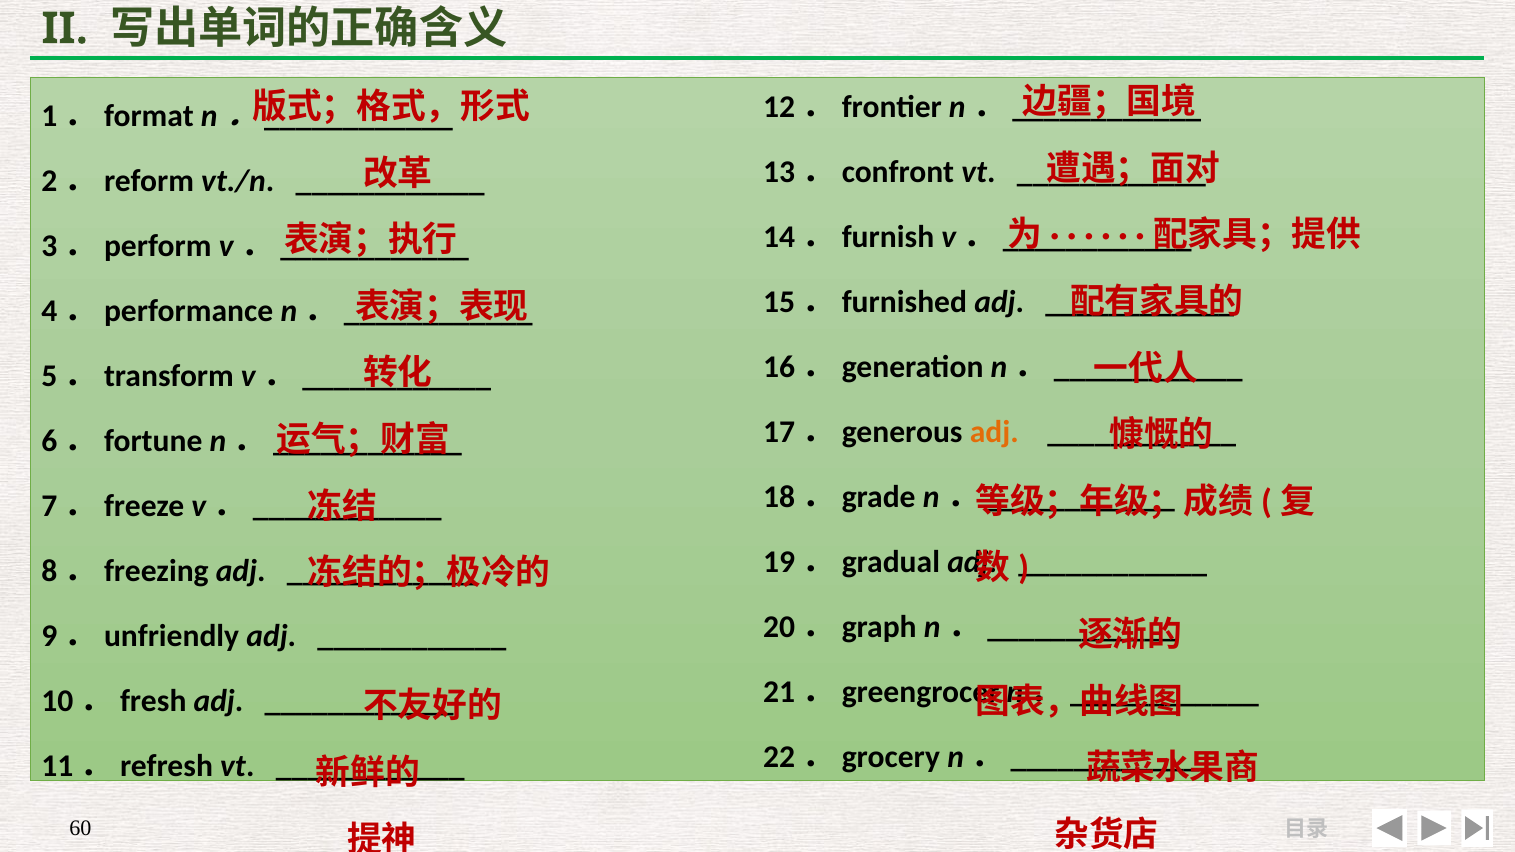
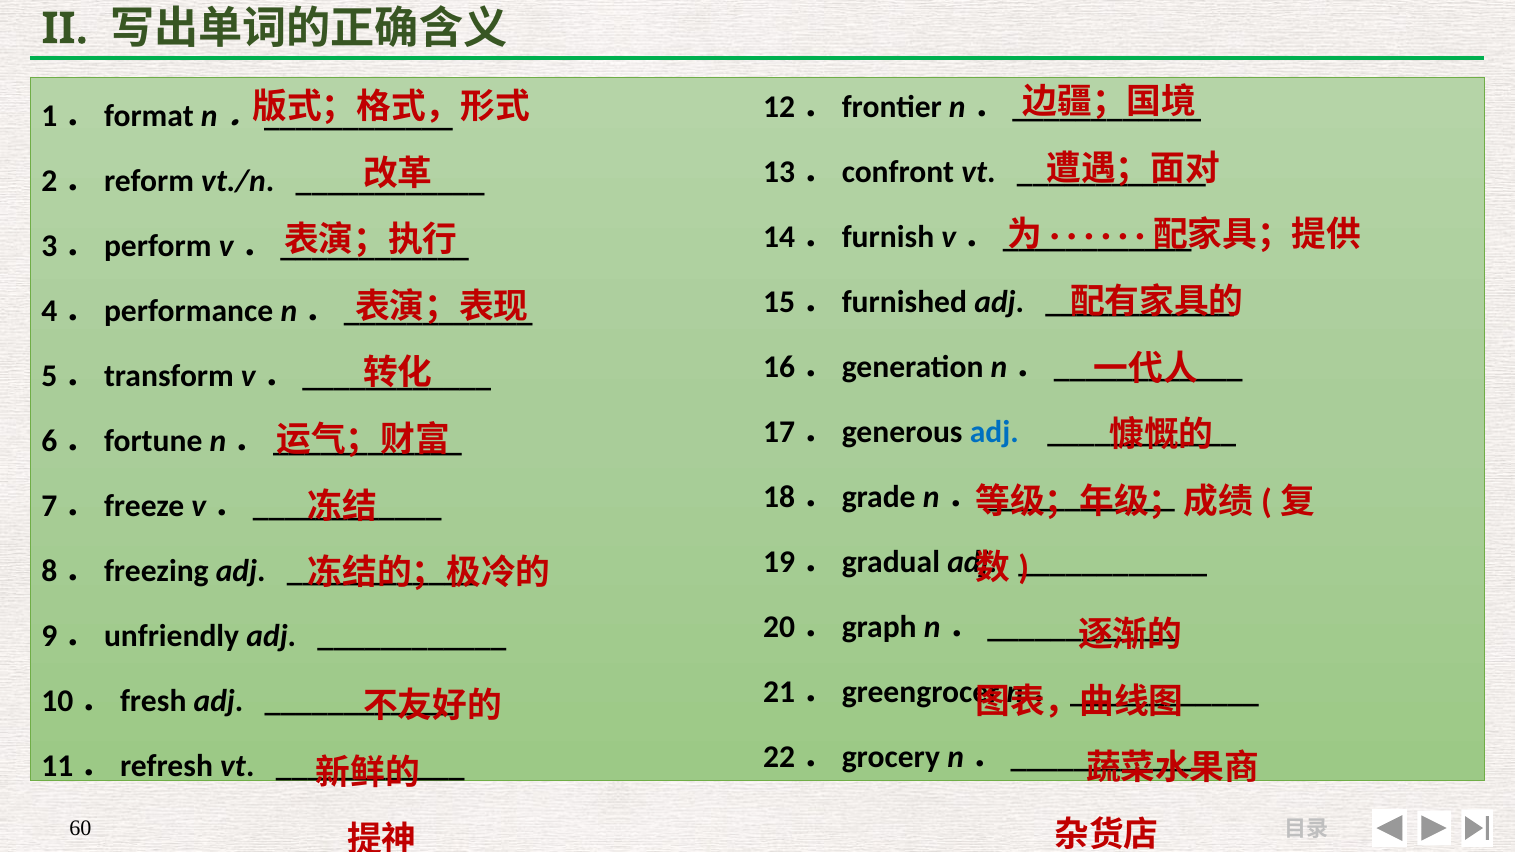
adj at (994, 432) colour: orange -> blue
